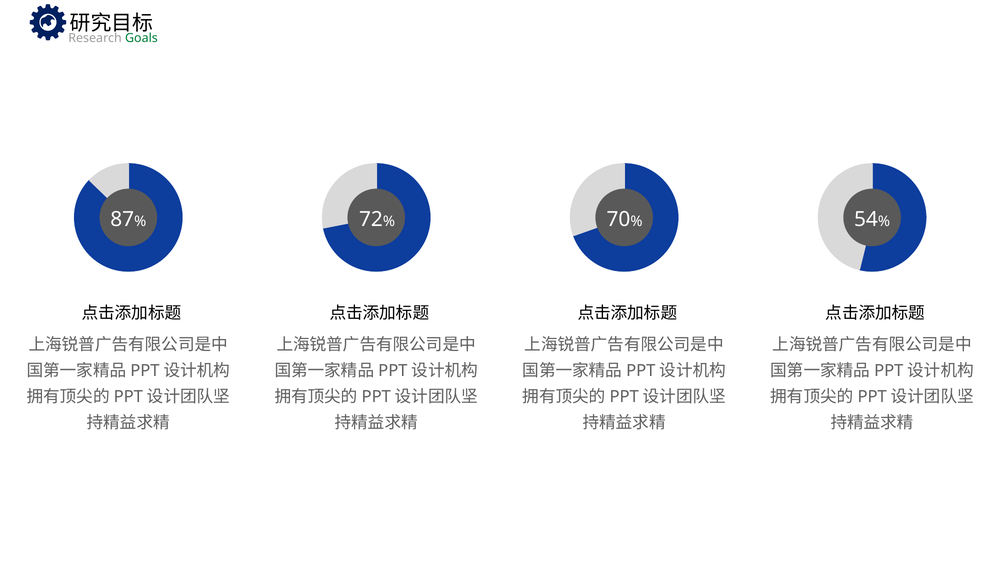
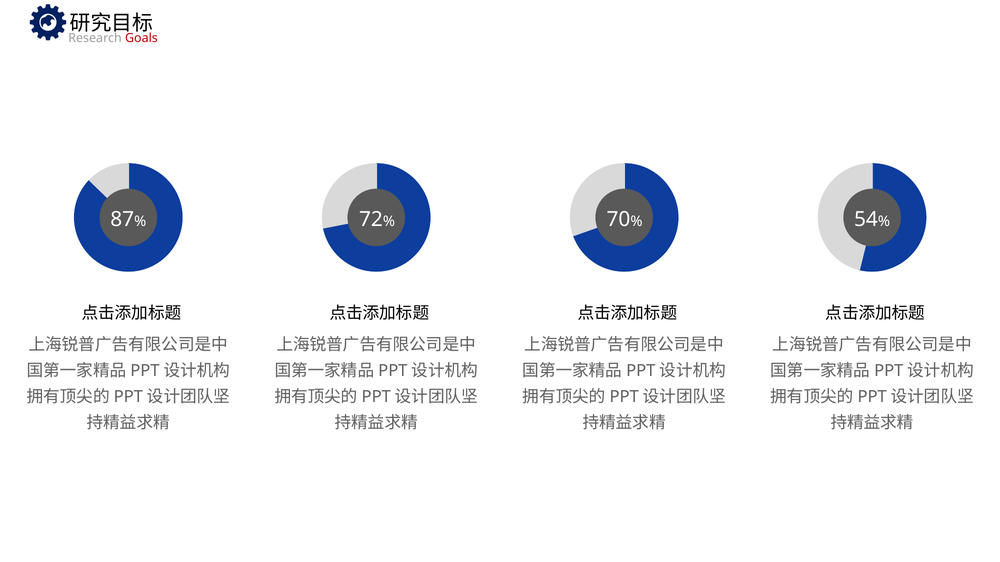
Goals colour: green -> red
